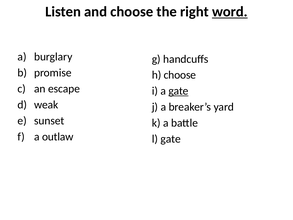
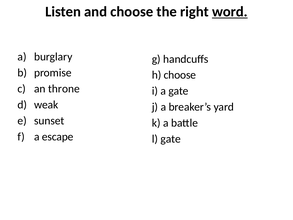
escape: escape -> throne
gate at (178, 91) underline: present -> none
outlaw: outlaw -> escape
